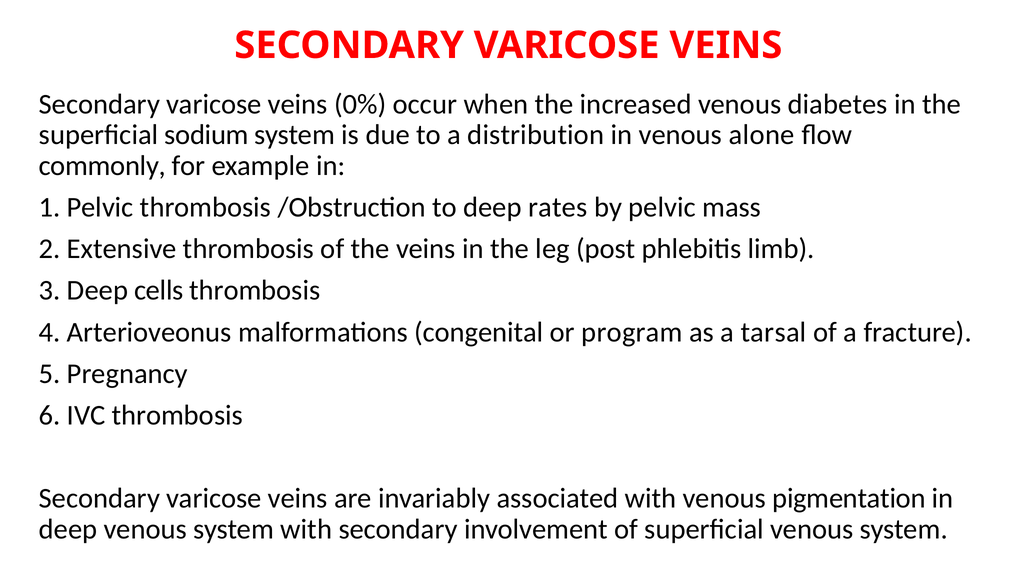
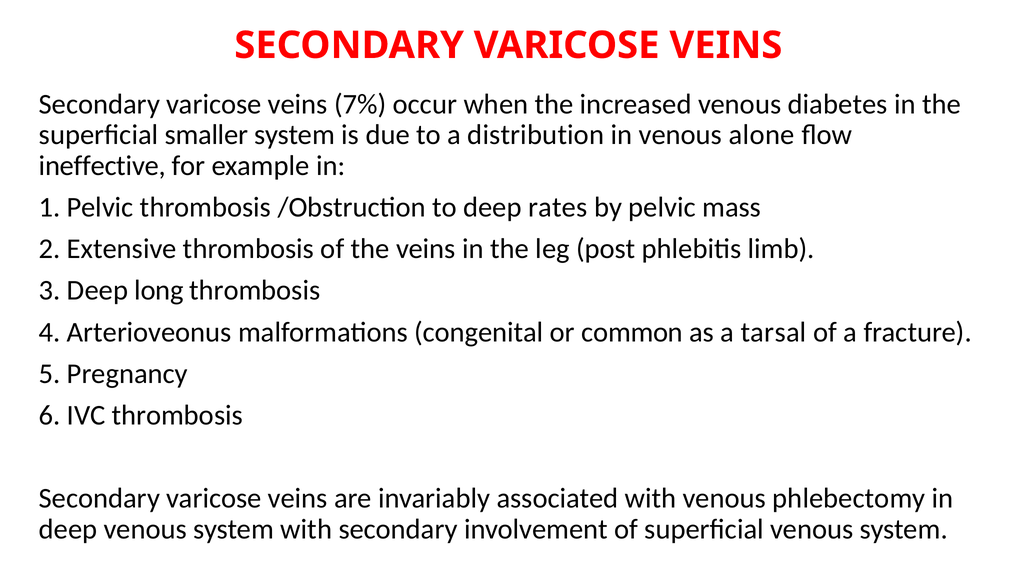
0%: 0% -> 7%
sodium: sodium -> smaller
commonly: commonly -> ineffective
cells: cells -> long
program: program -> common
pigmentation: pigmentation -> phlebectomy
